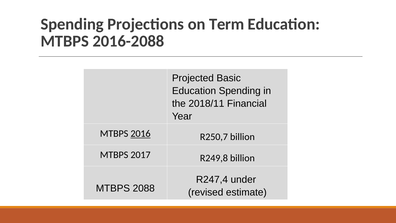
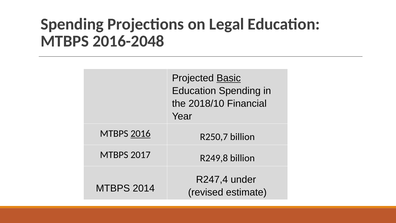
Term: Term -> Legal
2016-2088: 2016-2088 -> 2016-2048
Basic underline: none -> present
2018/11: 2018/11 -> 2018/10
2088: 2088 -> 2014
